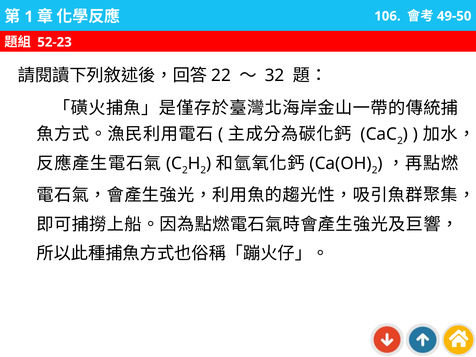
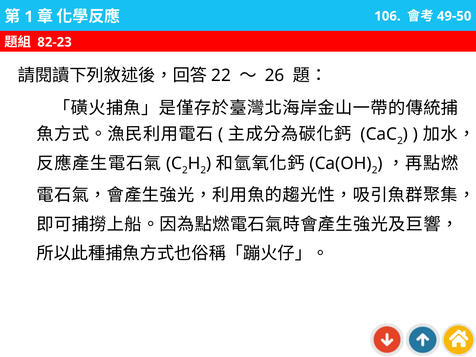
52-23: 52-23 -> 82-23
32: 32 -> 26
